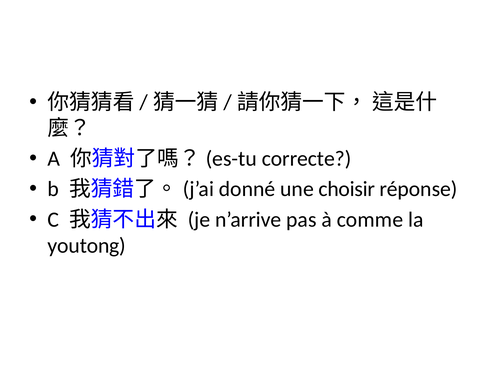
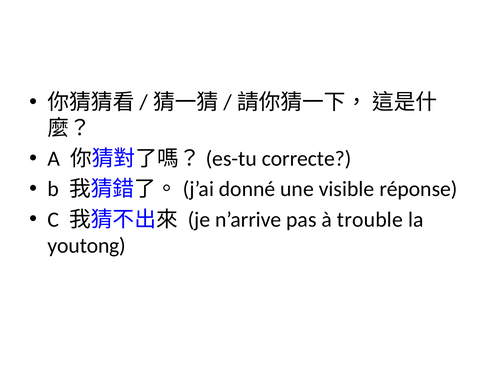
choisir: choisir -> visible
comme: comme -> trouble
